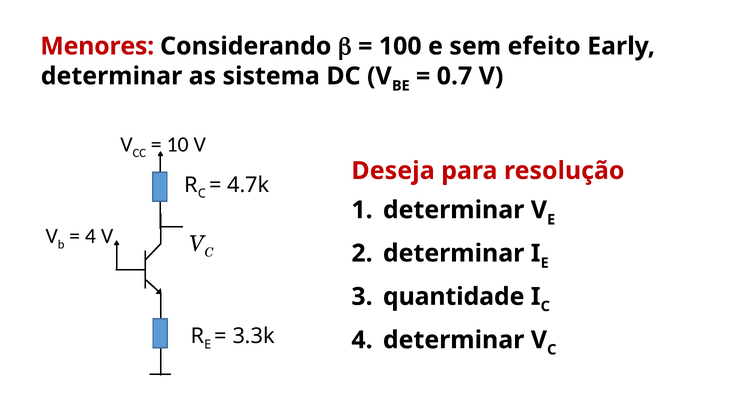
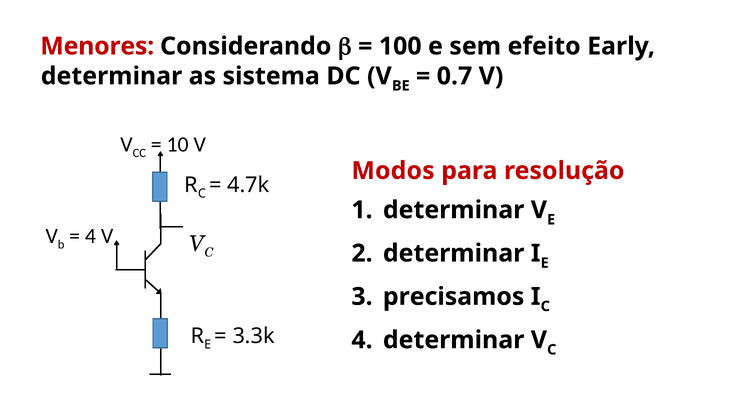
Deseja: Deseja -> Modos
quantidade: quantidade -> precisamos
